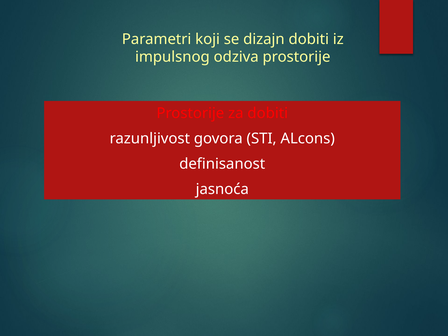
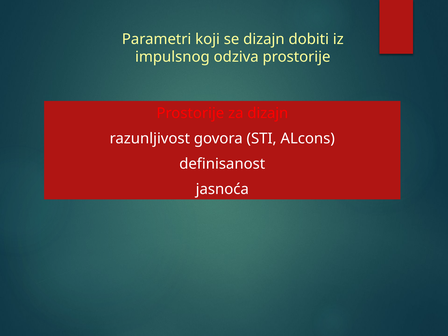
za dobiti: dobiti -> dizajn
